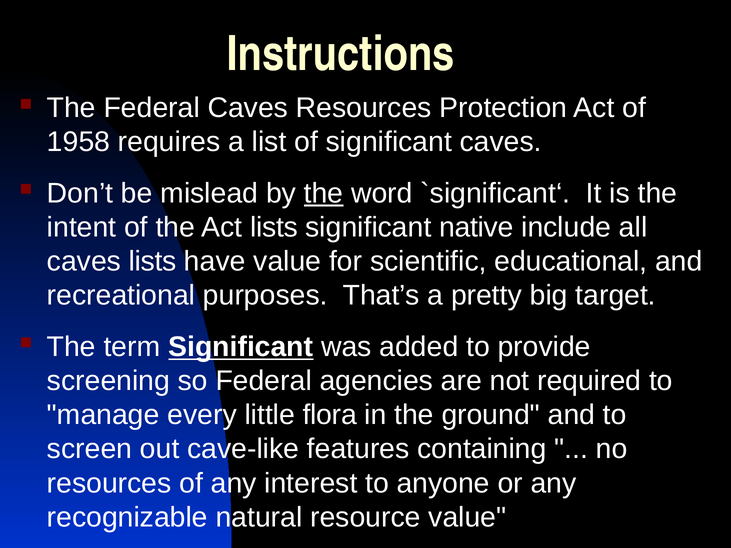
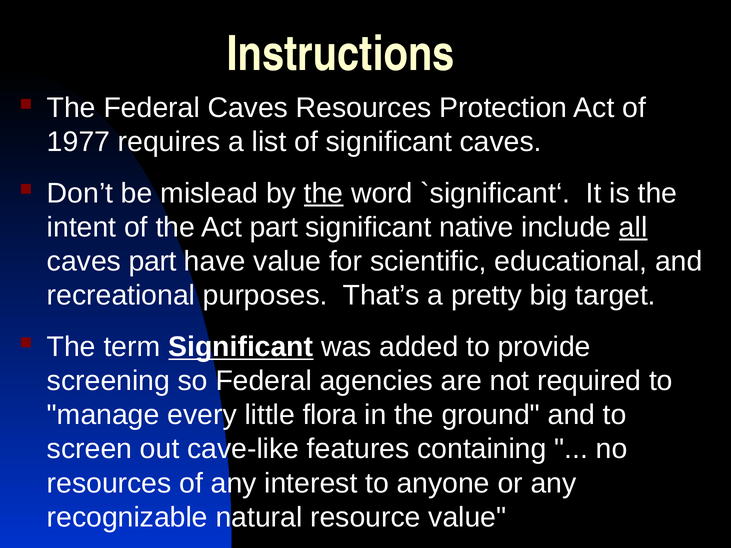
1958: 1958 -> 1977
Act lists: lists -> part
all underline: none -> present
caves lists: lists -> part
